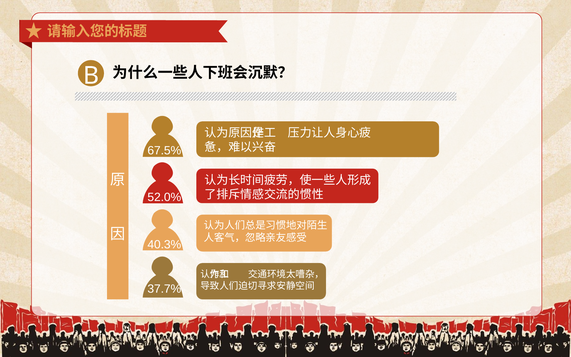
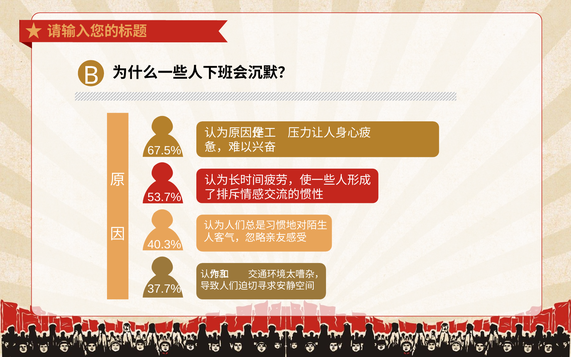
52.0%: 52.0% -> 53.7%
